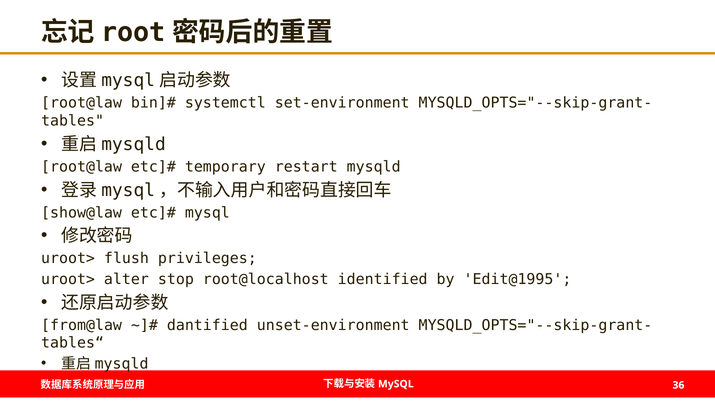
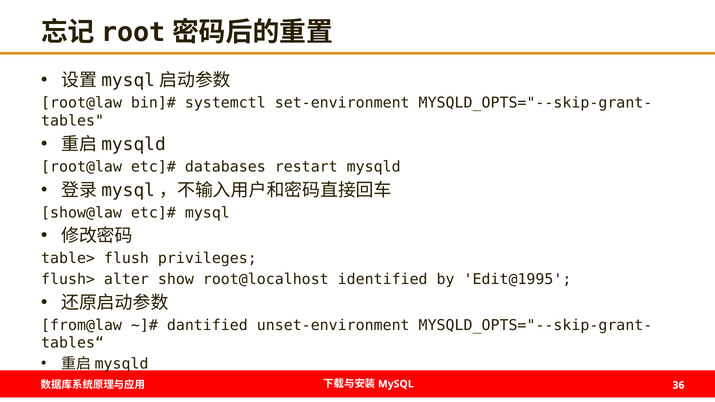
temporary: temporary -> databases
uroot> at (68, 259): uroot> -> table>
uroot> at (68, 279): uroot> -> flush>
stop: stop -> show
